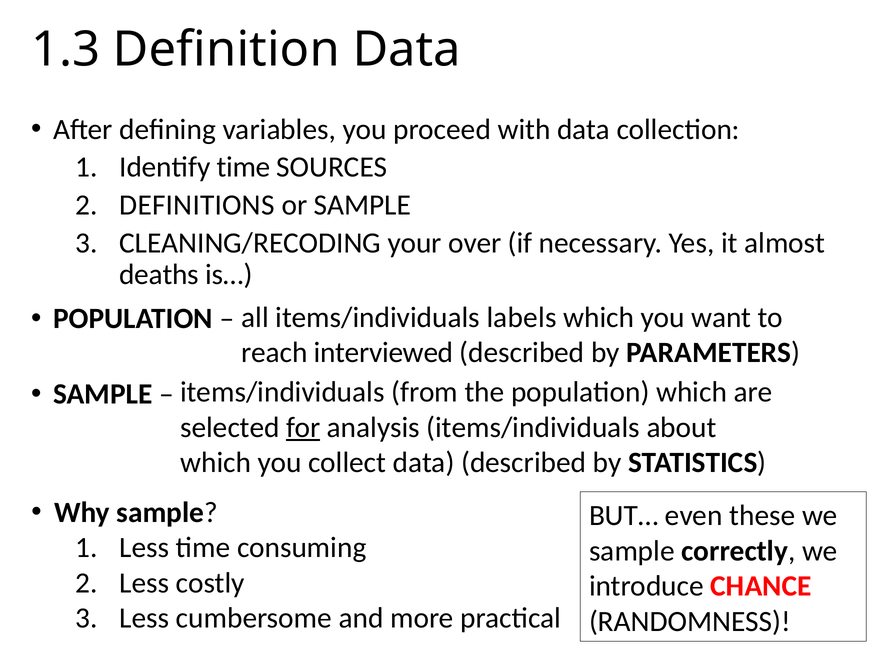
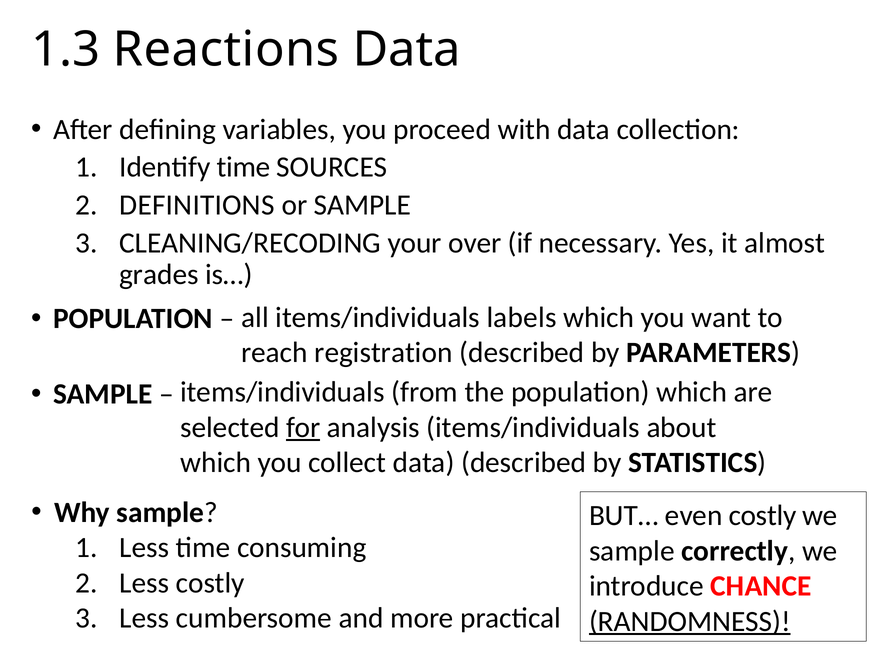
Definition: Definition -> Reactions
deaths: deaths -> grades
interviewed: interviewed -> registration
even these: these -> costly
RANDOMNESS underline: none -> present
